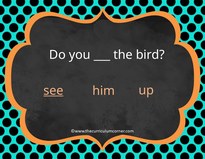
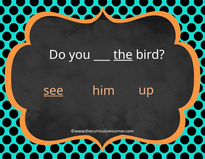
the underline: none -> present
